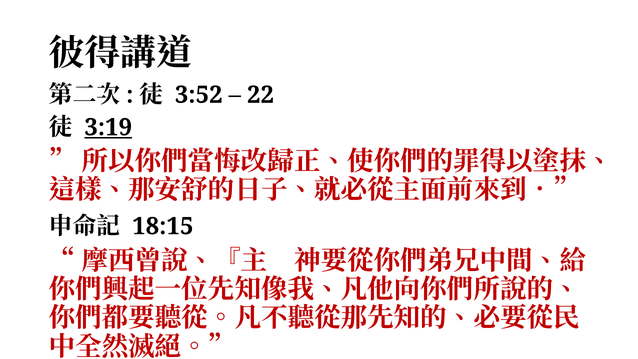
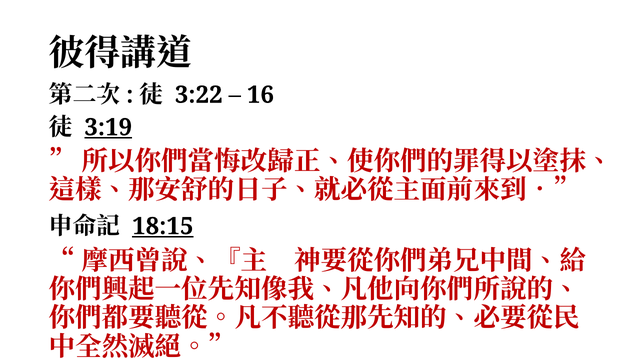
3:52: 3:52 -> 3:22
22: 22 -> 16
18:15 underline: none -> present
